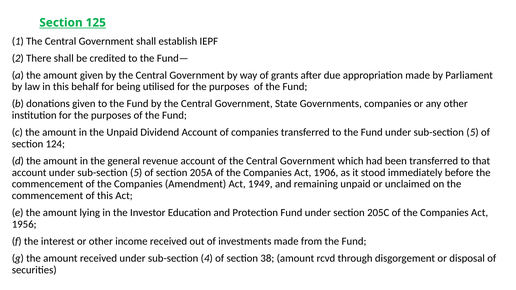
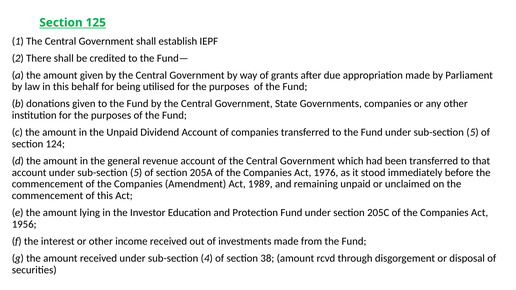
1906: 1906 -> 1976
1949: 1949 -> 1989
